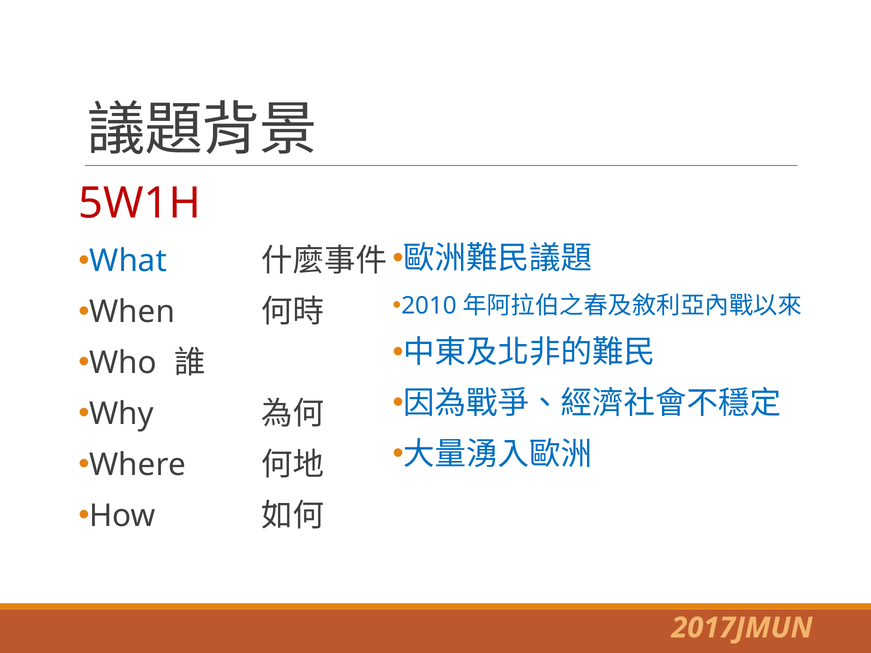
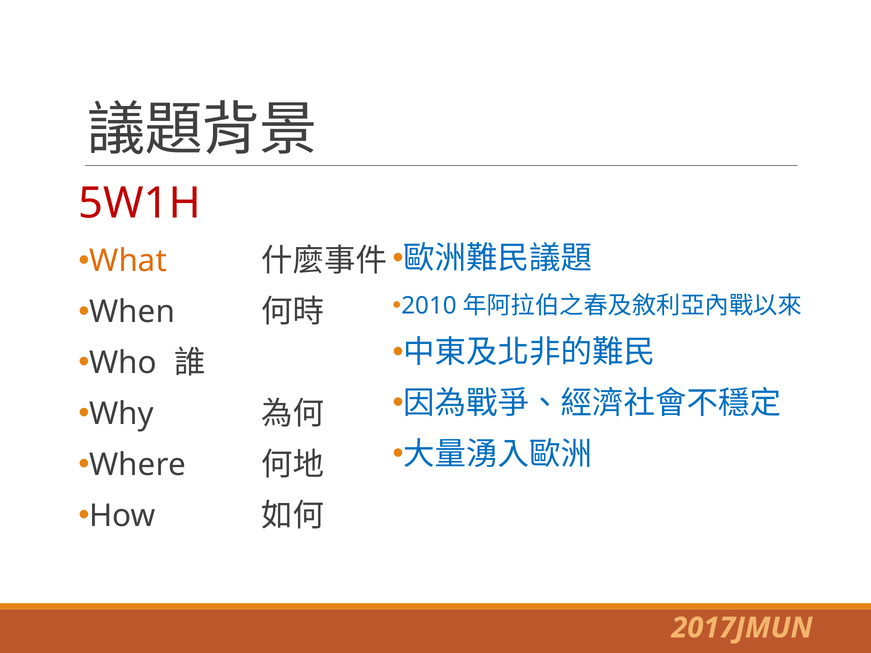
What colour: blue -> orange
